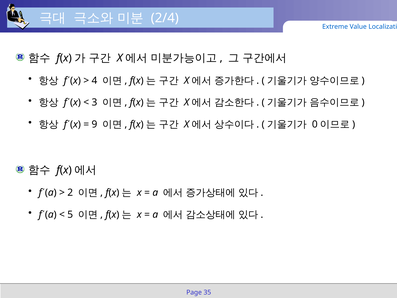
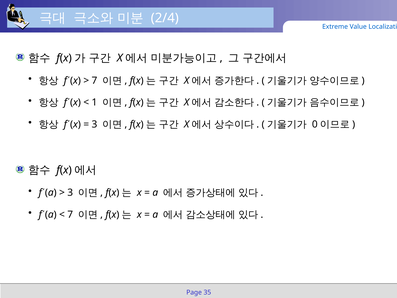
4 at (94, 80): 4 -> 7
3: 3 -> 1
9 at (94, 124): 9 -> 3
2 at (70, 192): 2 -> 3
5 at (70, 214): 5 -> 7
